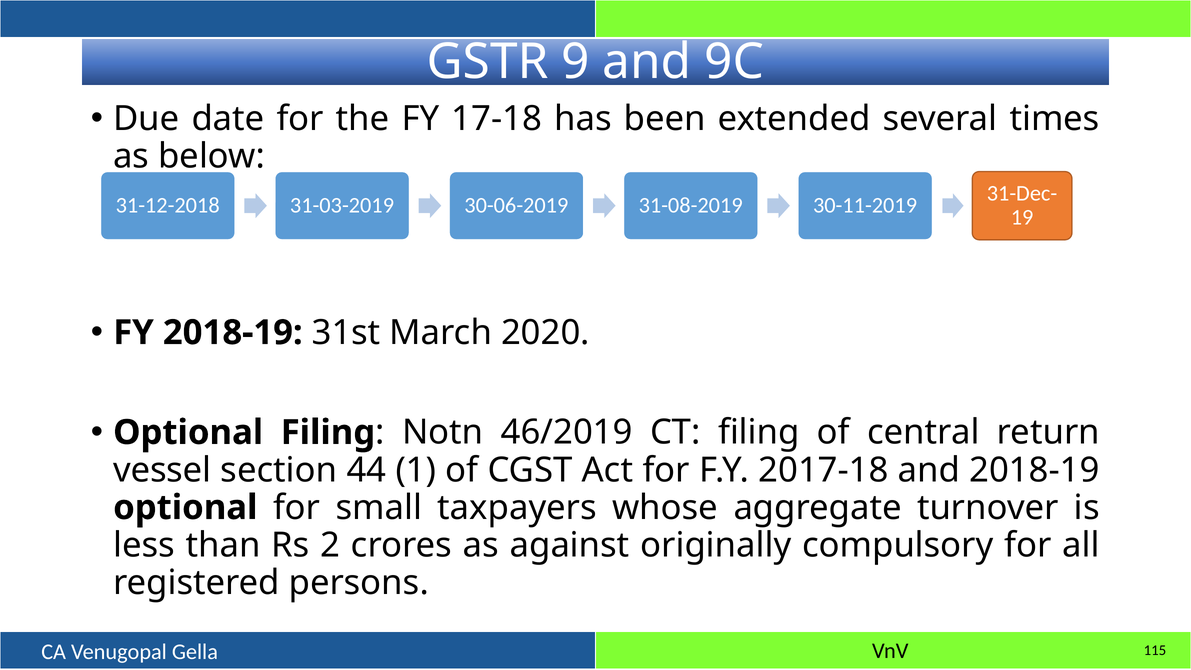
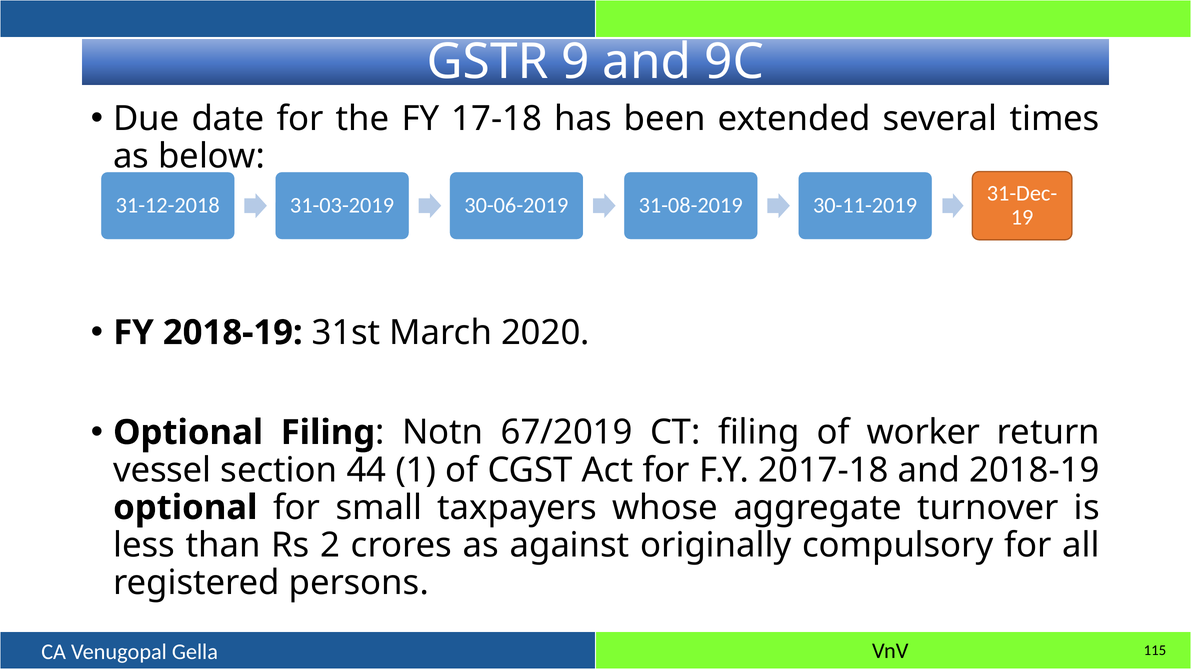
46/2019: 46/2019 -> 67/2019
central: central -> worker
